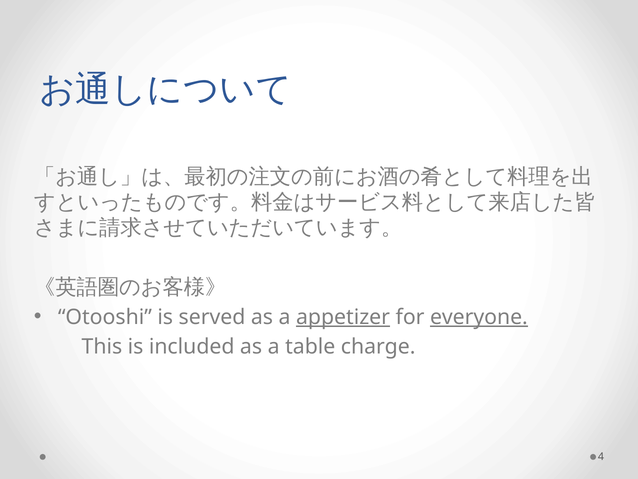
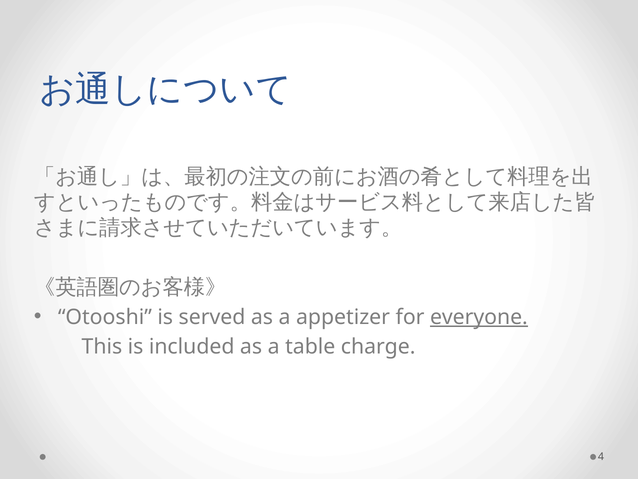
appetizer underline: present -> none
